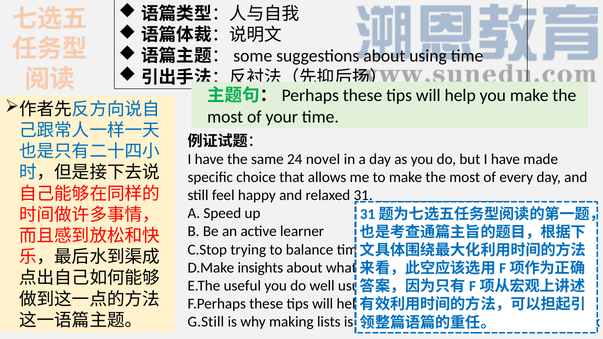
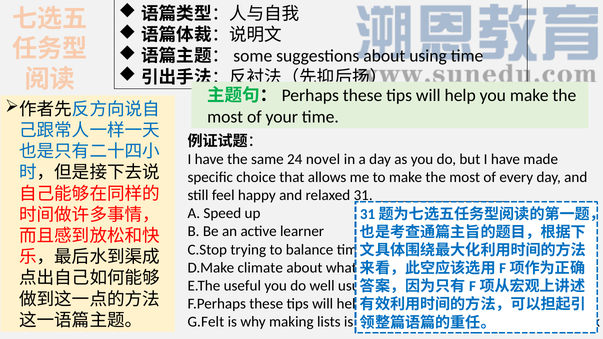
insights: insights -> climate
G.Still: G.Still -> G.Felt
